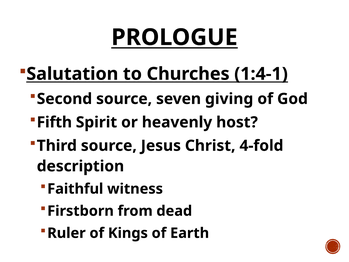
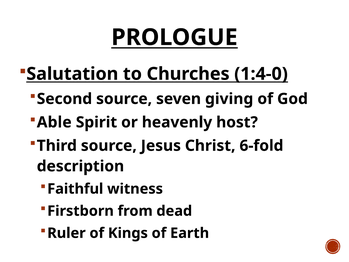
1:4-1: 1:4-1 -> 1:4-0
Fifth: Fifth -> Able
4-fold: 4-fold -> 6-fold
